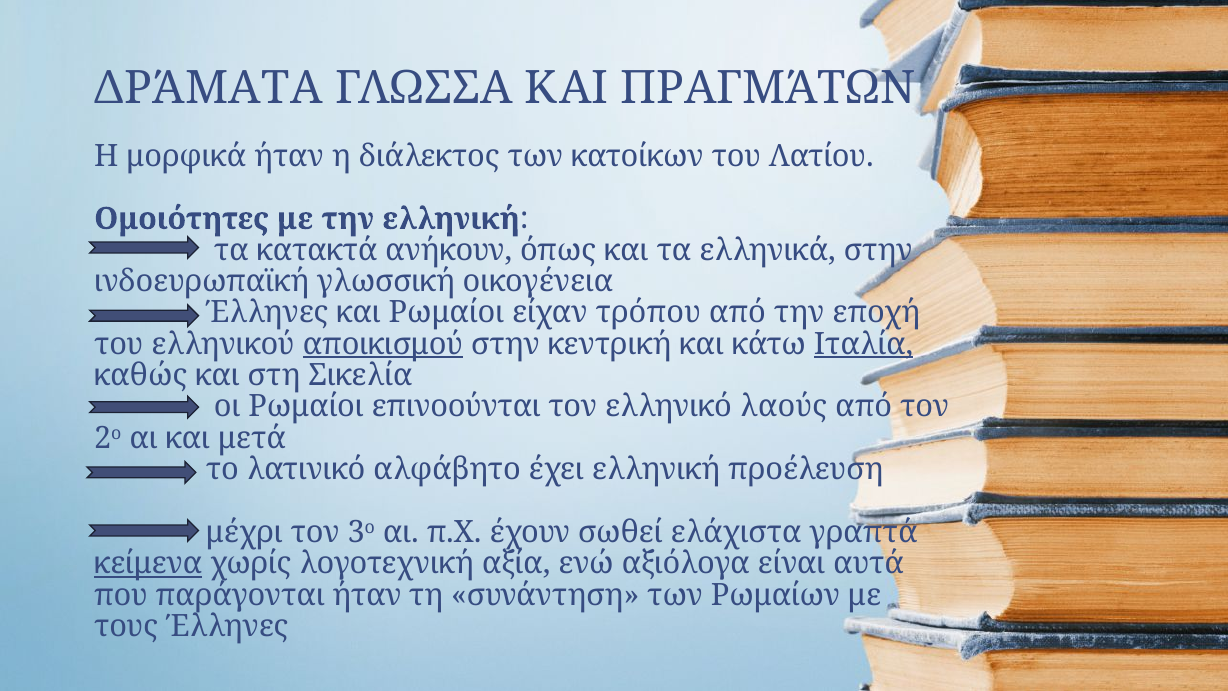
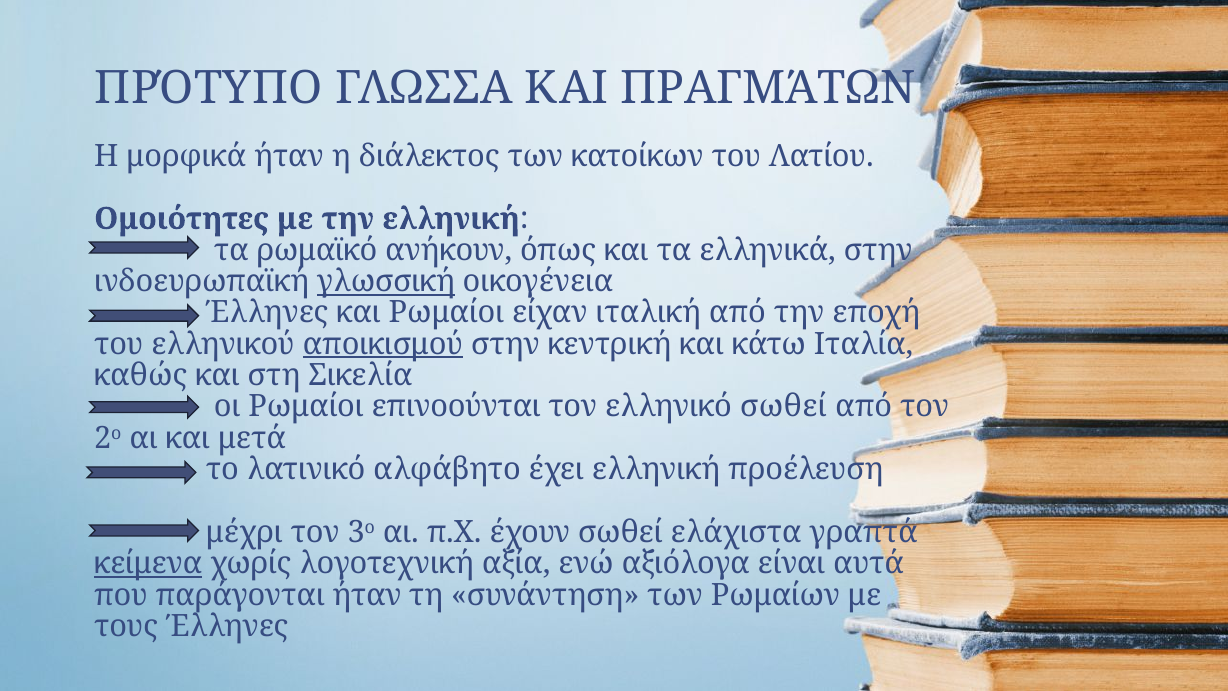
ΔΡΆΜΑΤΑ: ΔΡΆΜΑΤΑ -> ΠΡΌΤΥΠΟ
κατακτά: κατακτά -> ρωμαϊκό
γλωσσική underline: none -> present
τρόπου: τρόπου -> ιταλική
Ιταλία underline: present -> none
ελληνικό λαούς: λαούς -> σωθεί
